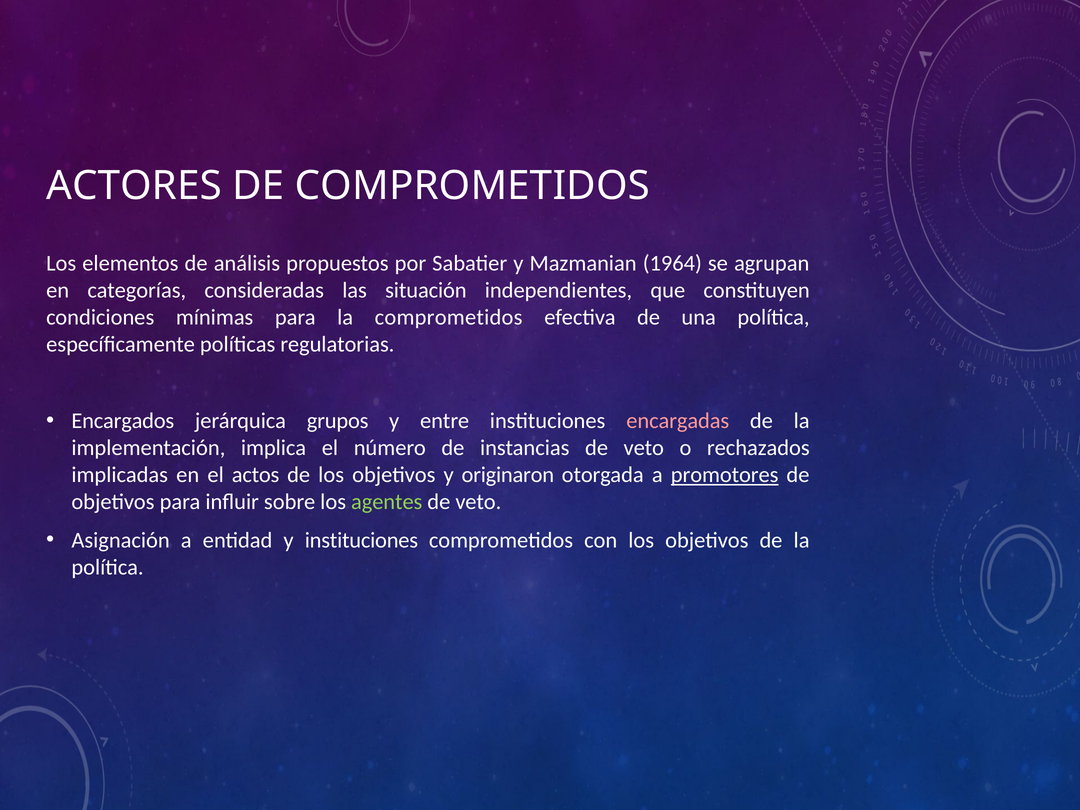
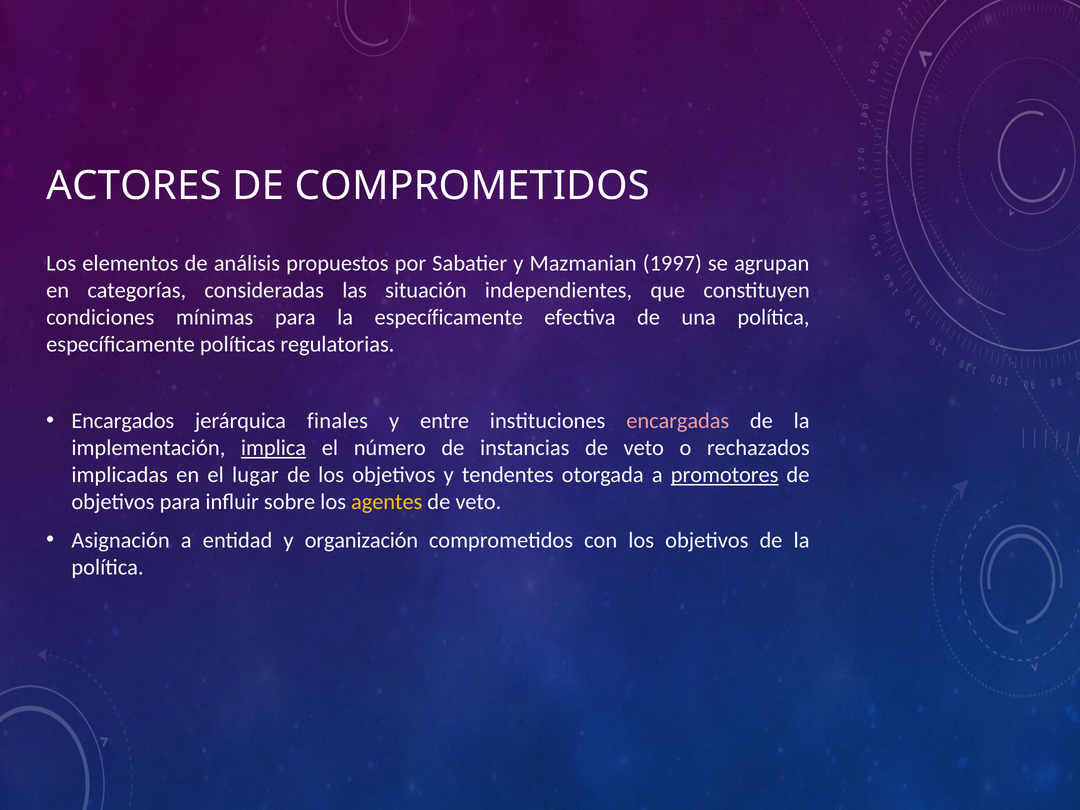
1964: 1964 -> 1997
la comprometidos: comprometidos -> específicamente
grupos: grupos -> finales
implica underline: none -> present
actos: actos -> lugar
originaron: originaron -> tendentes
agentes colour: light green -> yellow
y instituciones: instituciones -> organización
